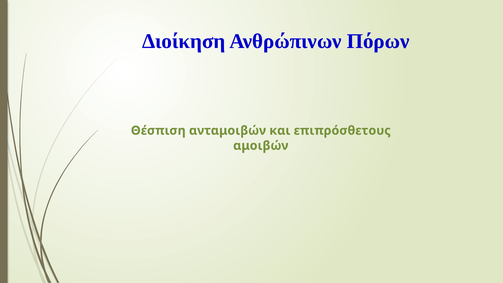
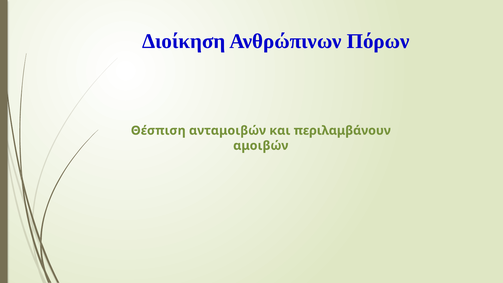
επιπρόσθετους: επιπρόσθετους -> περιλαμβάνουν
